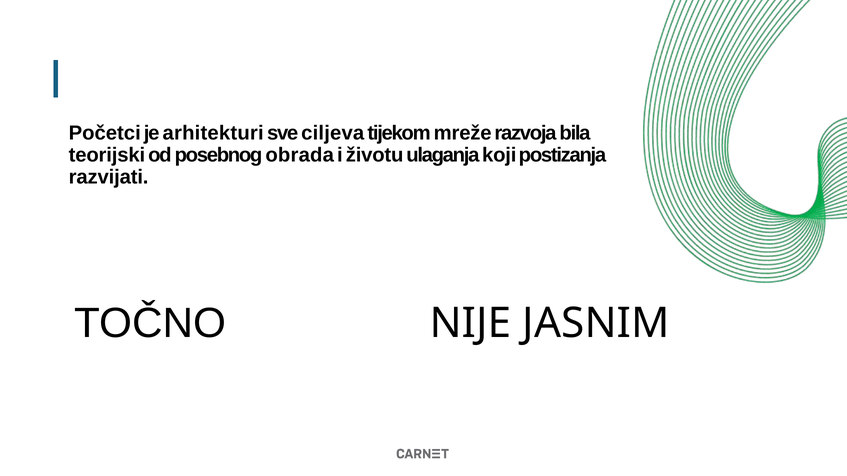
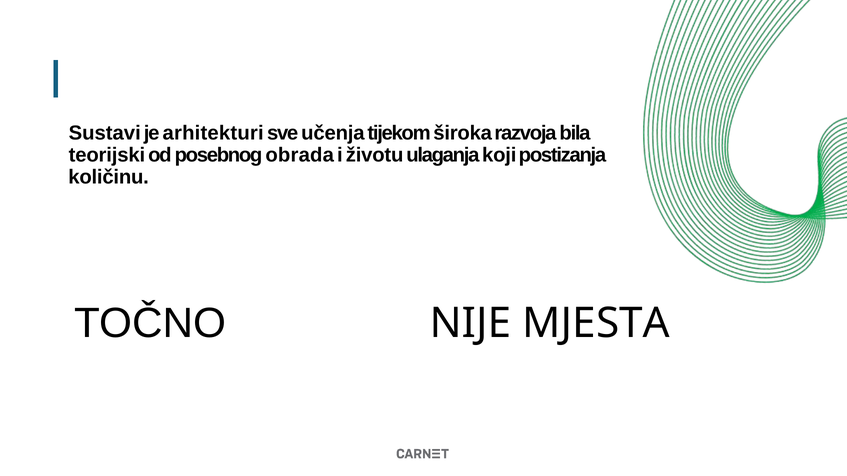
Početci: Početci -> Sustavi
ciljeva: ciljeva -> učenja
mreže: mreže -> široka
razvijati: razvijati -> količinu
JASNIM: JASNIM -> MJESTA
